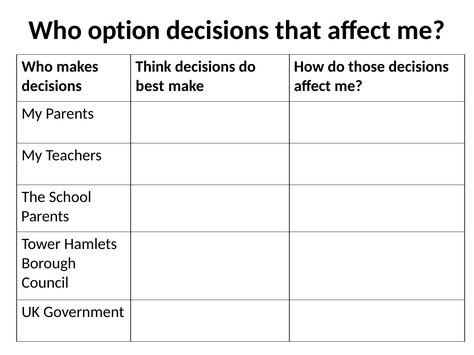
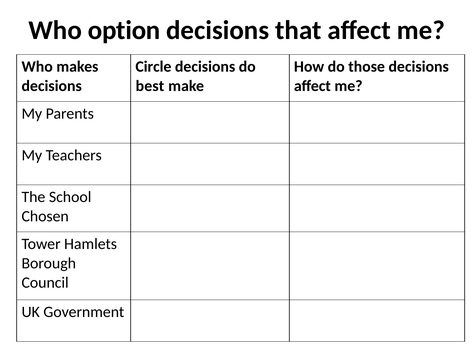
Think: Think -> Circle
Parents at (45, 217): Parents -> Chosen
